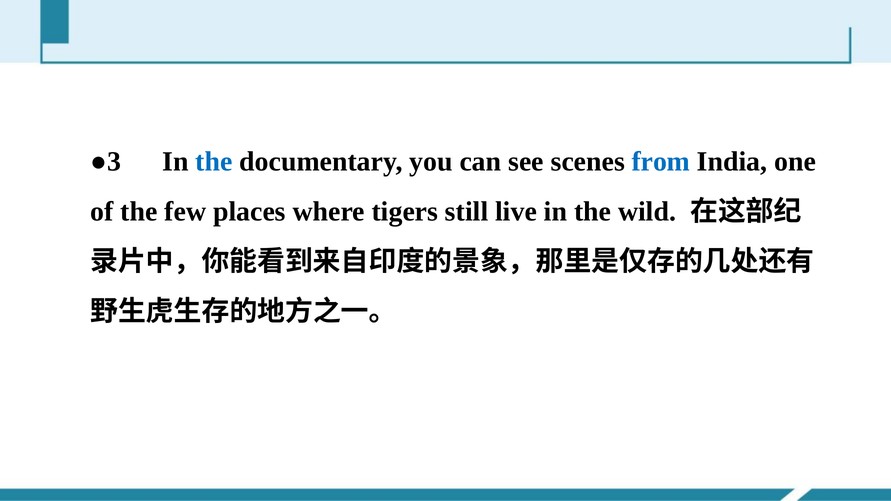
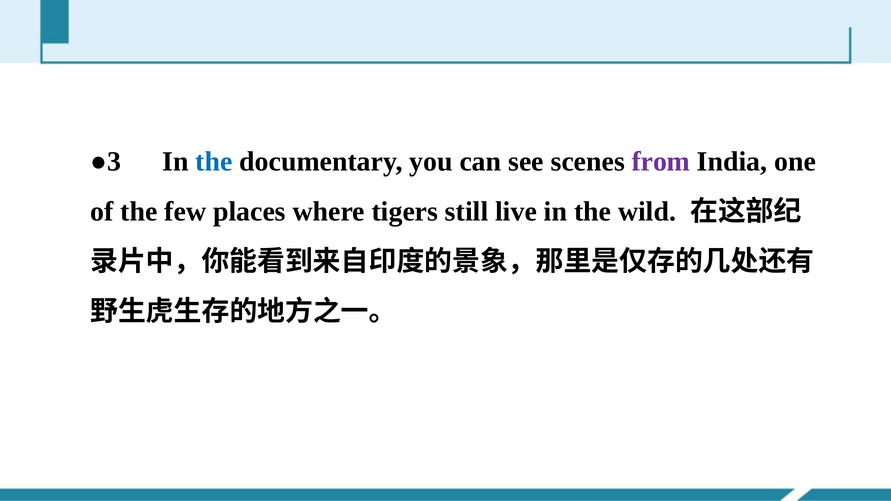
from colour: blue -> purple
